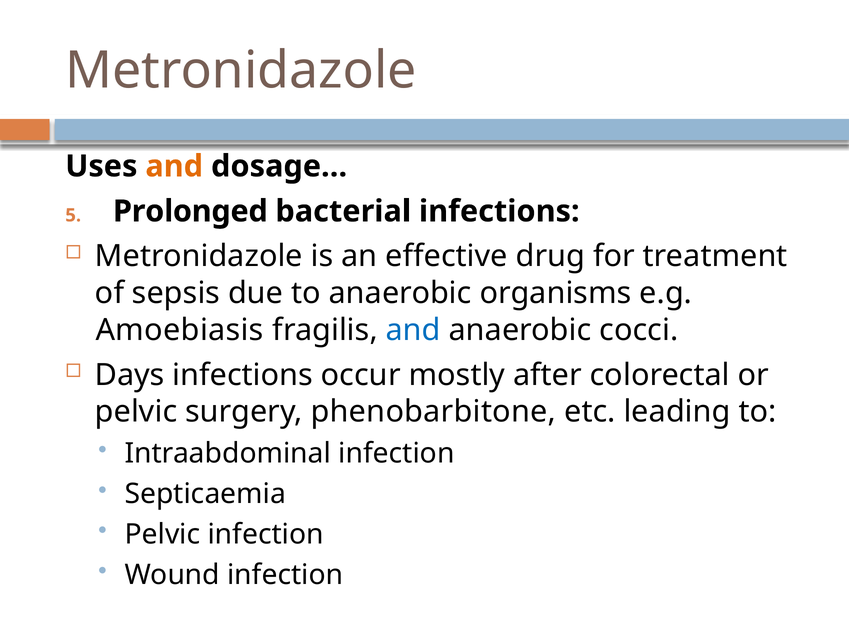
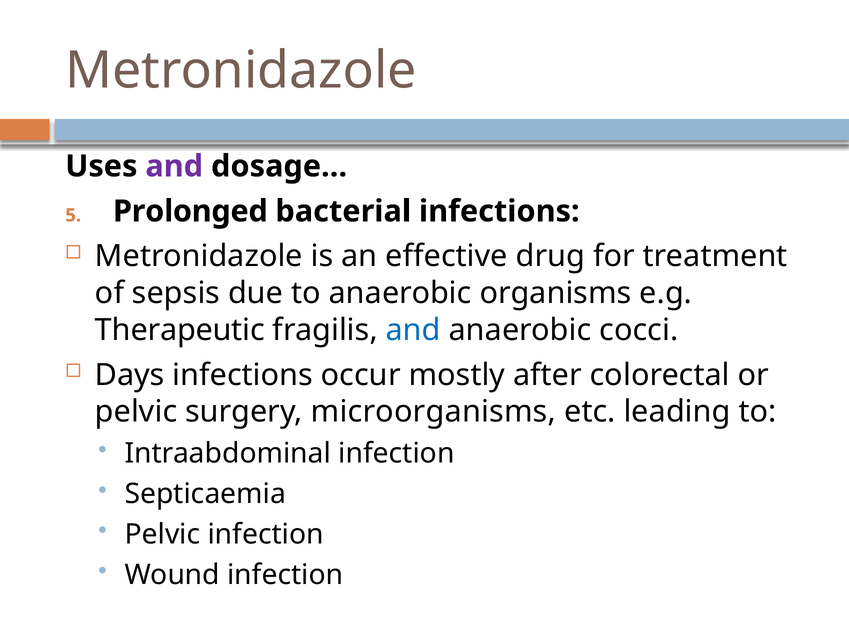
and at (174, 166) colour: orange -> purple
Amoebiasis: Amoebiasis -> Therapeutic
phenobarbitone: phenobarbitone -> microorganisms
